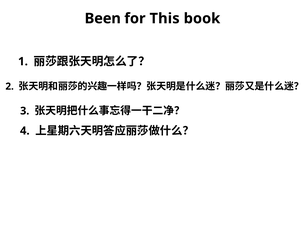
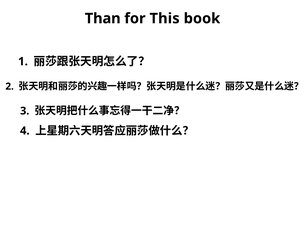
Been: Been -> Than
